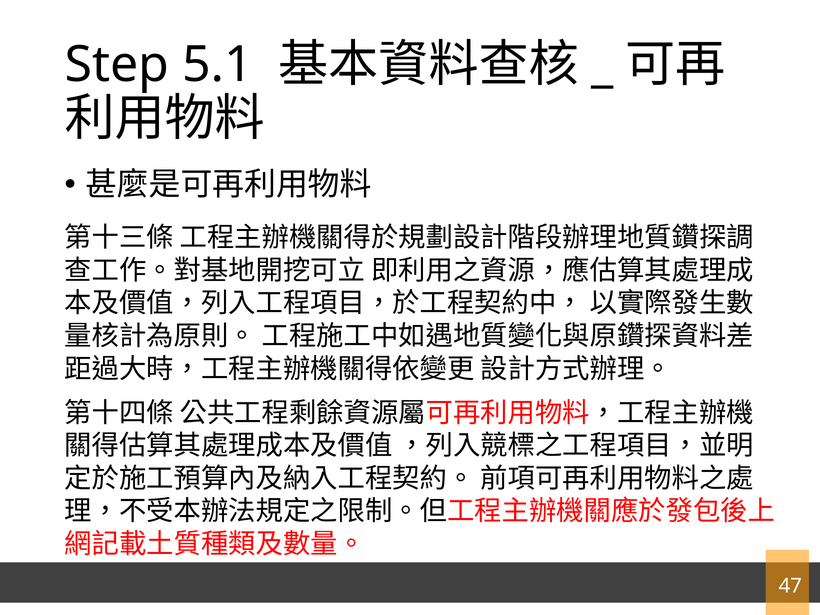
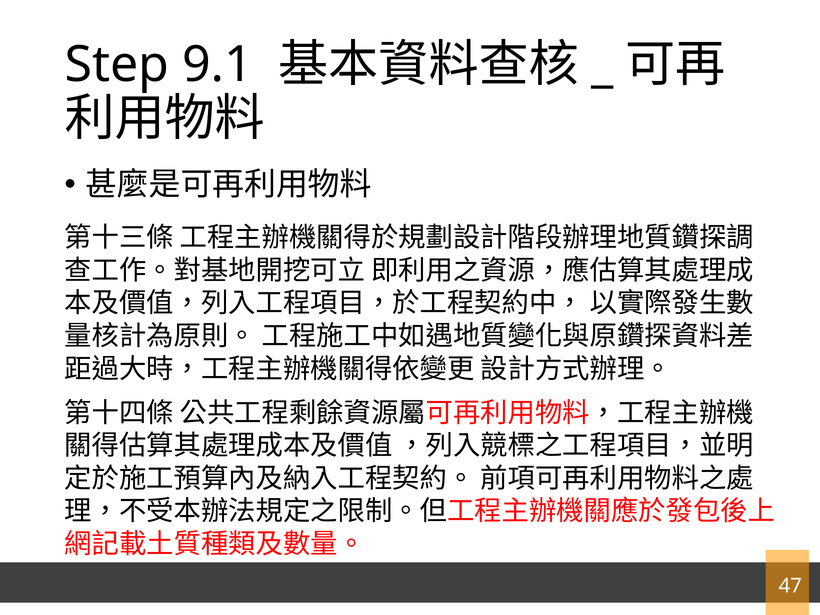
5.1: 5.1 -> 9.1
